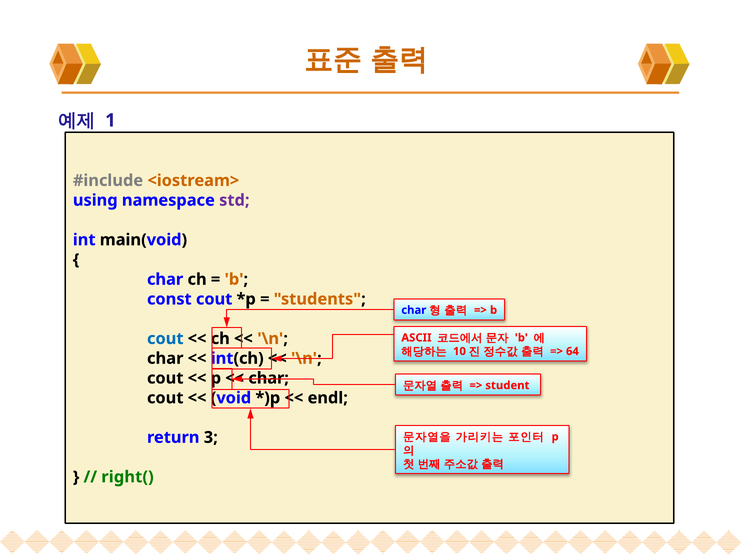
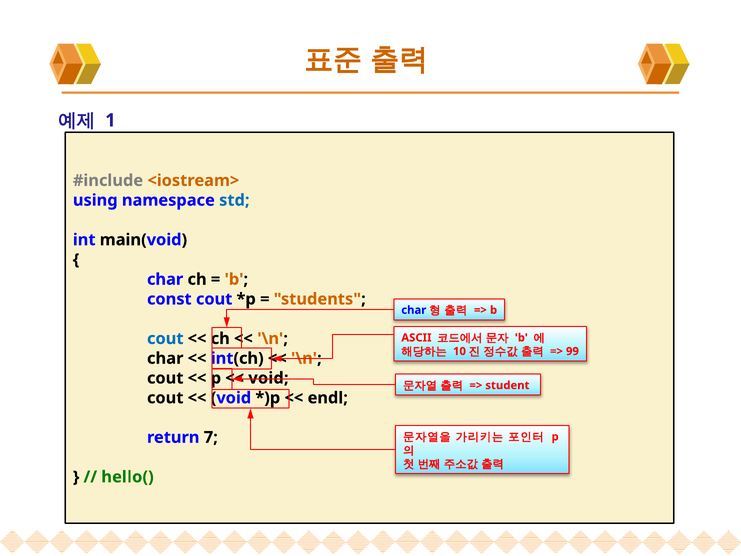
std colour: purple -> blue
64: 64 -> 99
char at (269, 378): char -> void
3: 3 -> 7
right(: right( -> hello(
